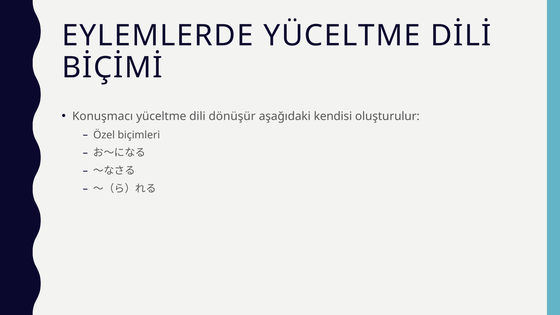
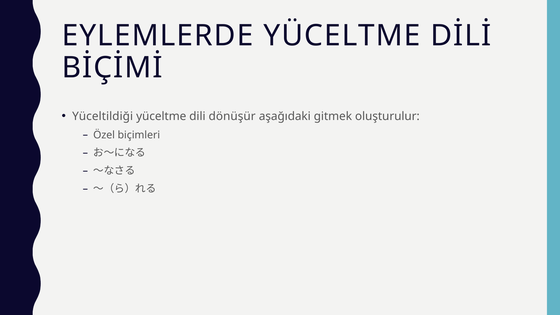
Konuşmacı: Konuşmacı -> Yüceltildiği
kendisi: kendisi -> gitmek
